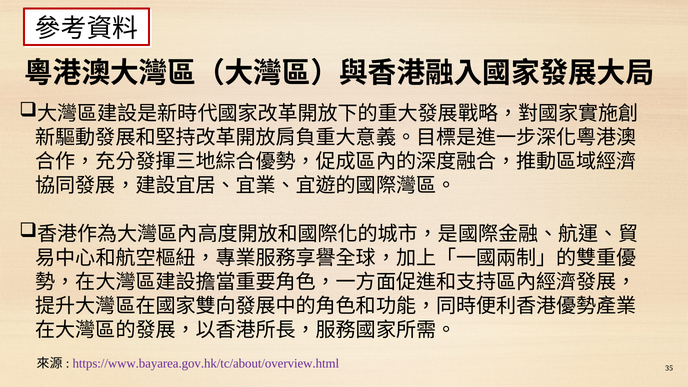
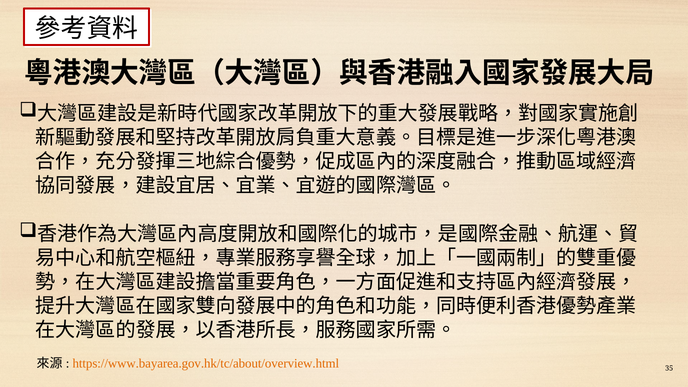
https://www.bayarea.gov.hk/tc/about/overview.html colour: purple -> orange
